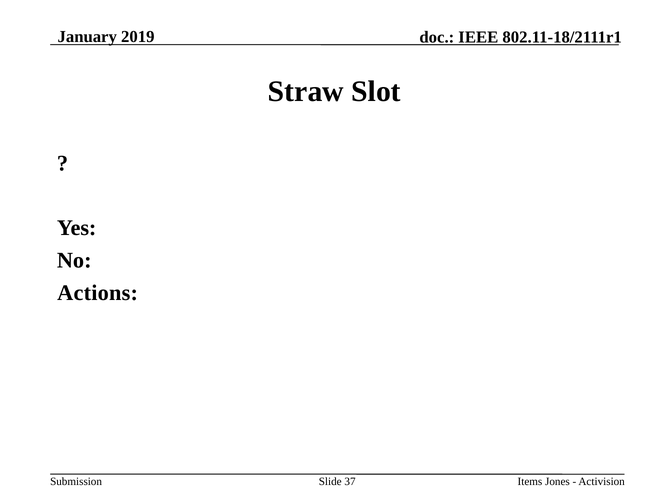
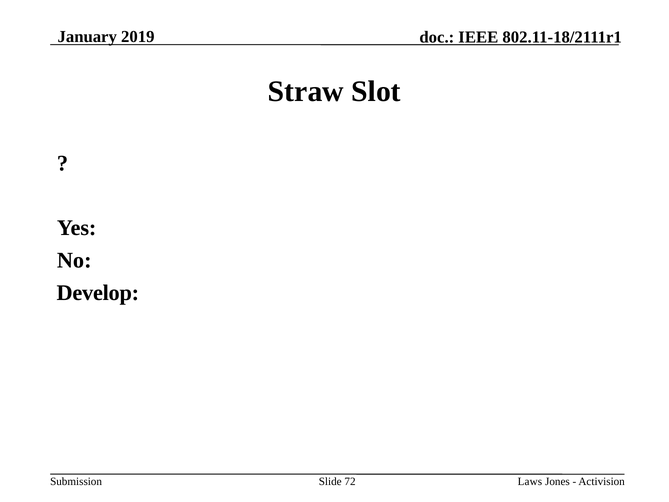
Actions: Actions -> Develop
37: 37 -> 72
Items: Items -> Laws
